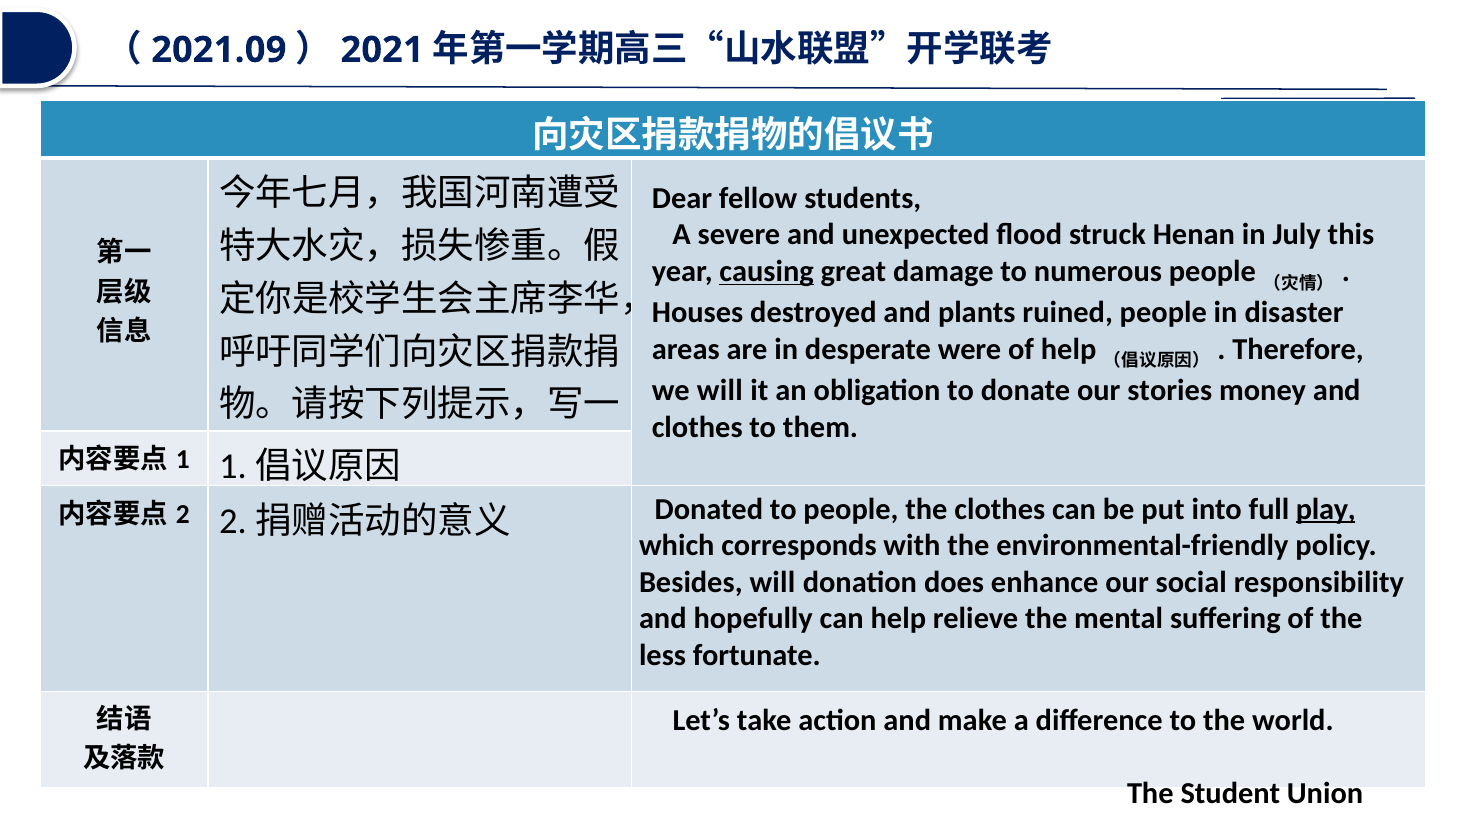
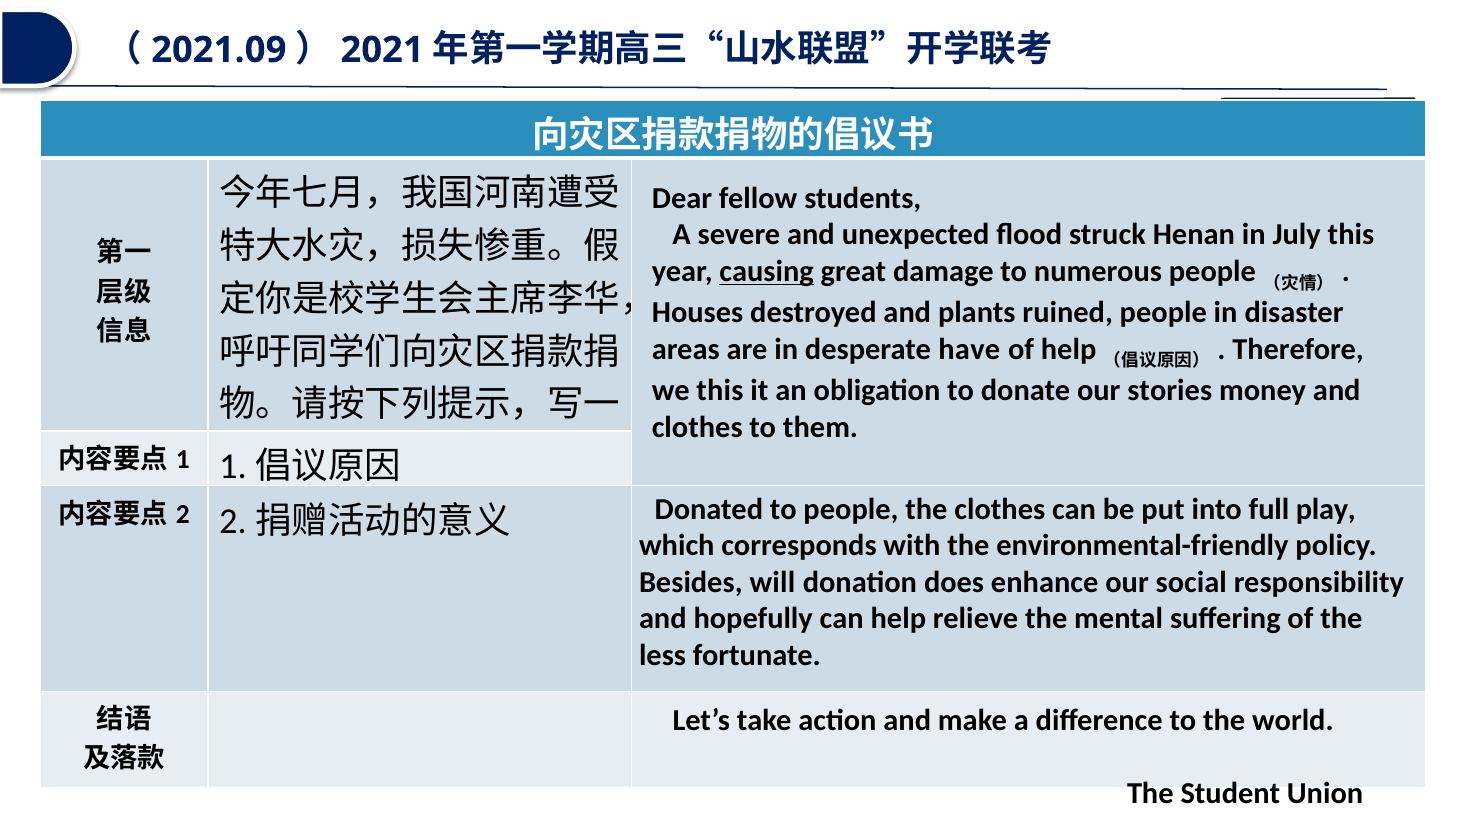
were: were -> have
we will: will -> this
play underline: present -> none
